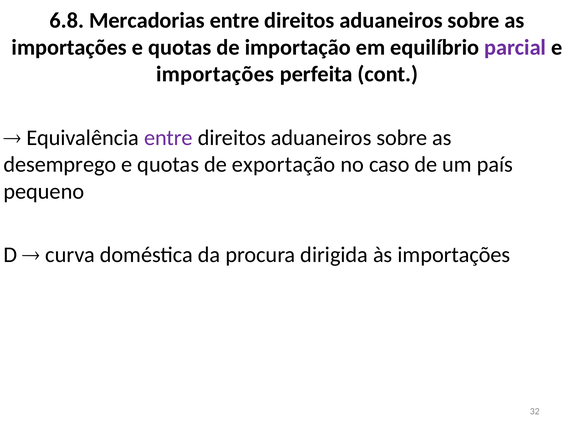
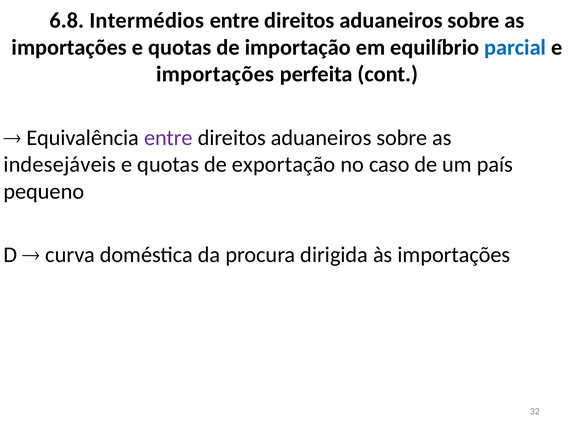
Mercadorias: Mercadorias -> Intermédios
parcial colour: purple -> blue
desemprego: desemprego -> indesejáveis
